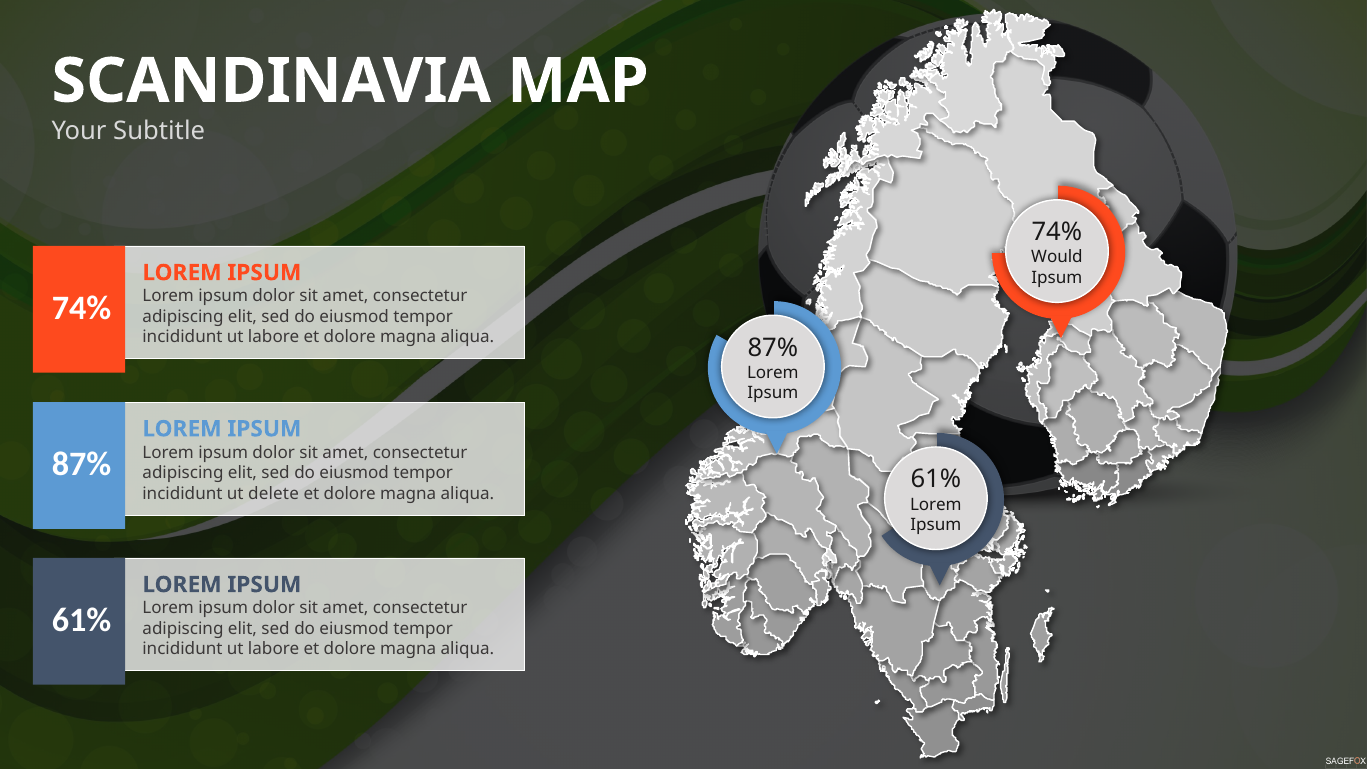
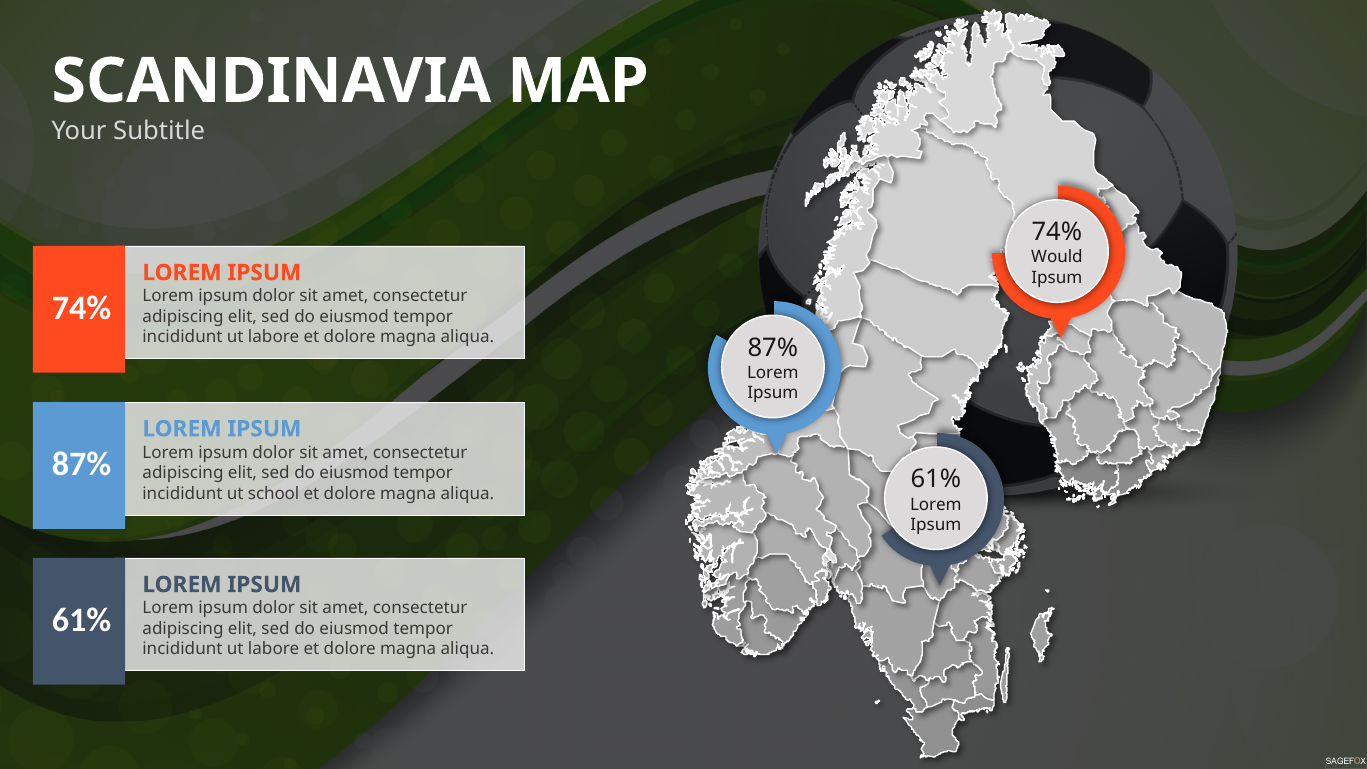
delete: delete -> school
